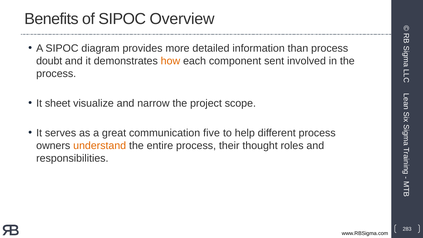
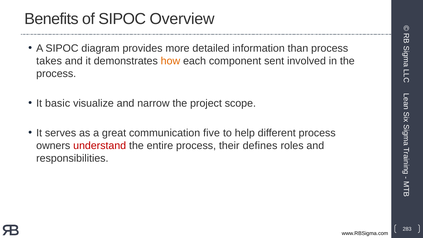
doubt: doubt -> takes
sheet: sheet -> basic
understand colour: orange -> red
thought: thought -> defines
